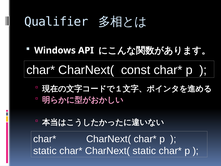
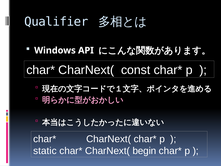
CharNext( static: static -> begin
